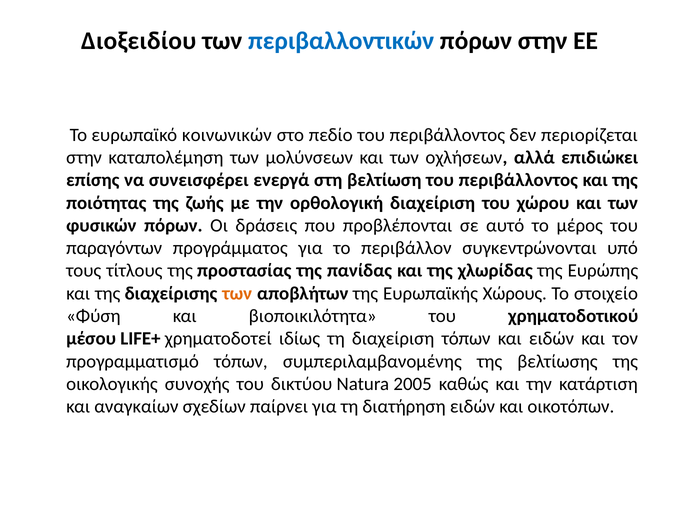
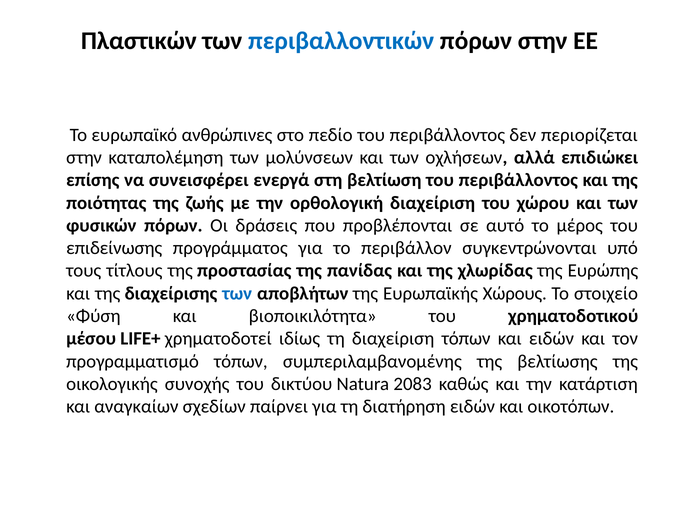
Διοξειδίου: Διοξειδίου -> Πλαστικών
κοινωνικών: κοινωνικών -> ανθρώπινες
παραγόντων: παραγόντων -> επιδείνωσης
των at (237, 294) colour: orange -> blue
2005: 2005 -> 2083
